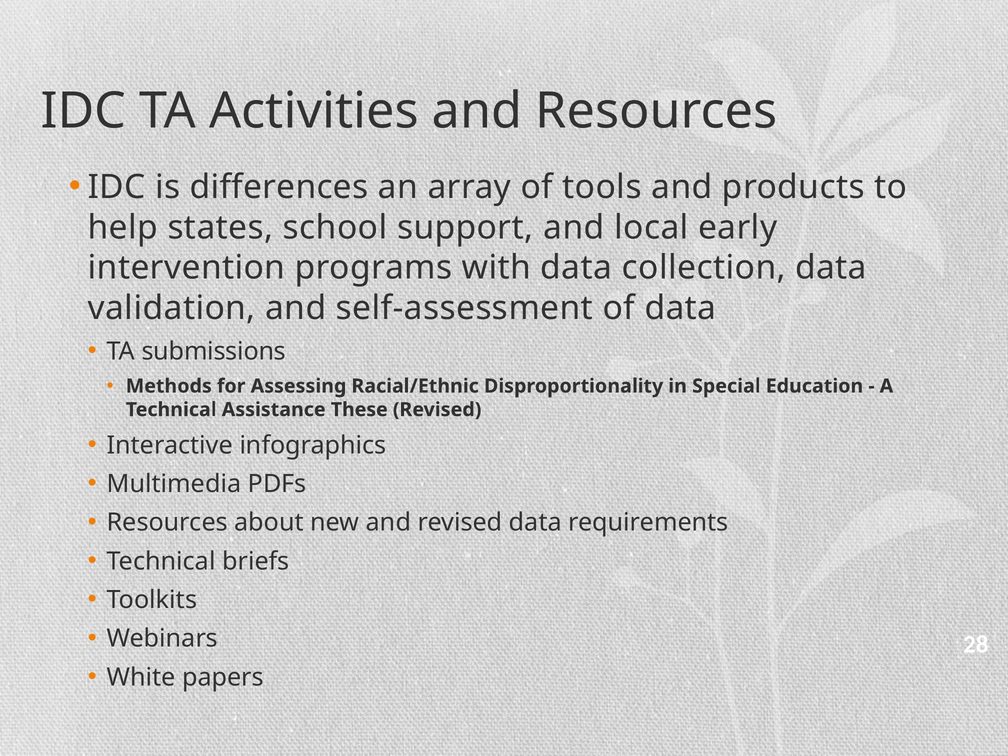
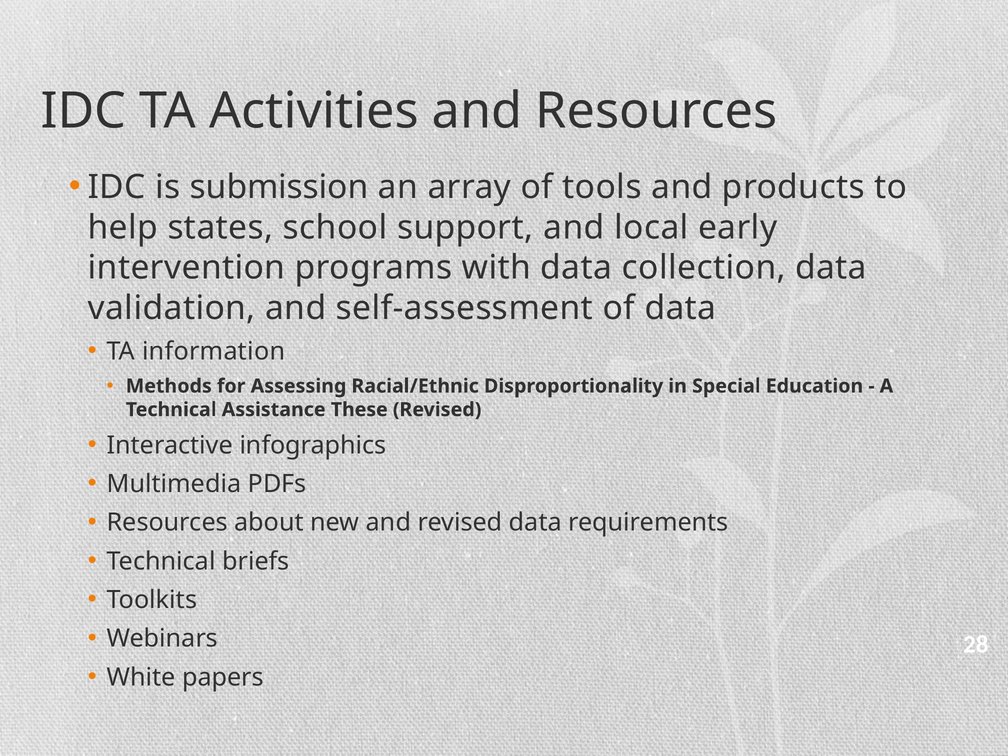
differences: differences -> submission
submissions: submissions -> information
